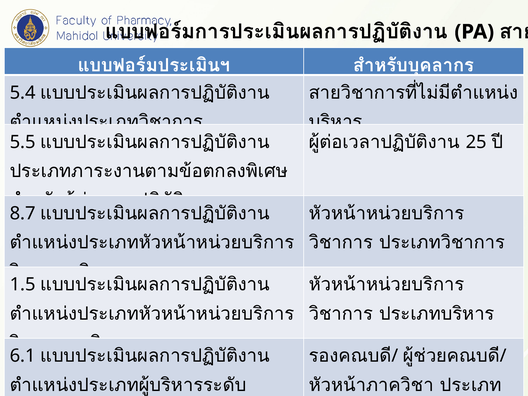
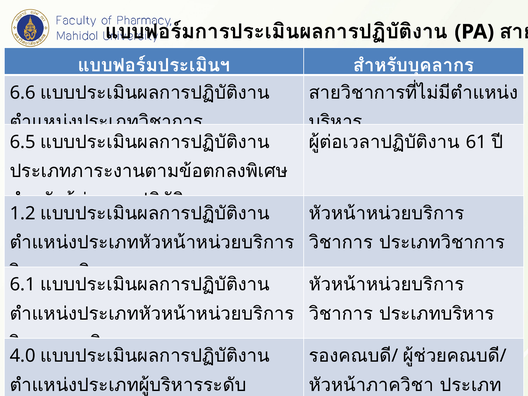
5.4: 5.4 -> 6.6
5.5: 5.5 -> 6.5
25: 25 -> 61
8.7: 8.7 -> 1.2
1.5: 1.5 -> 6.1
6.1: 6.1 -> 4.0
